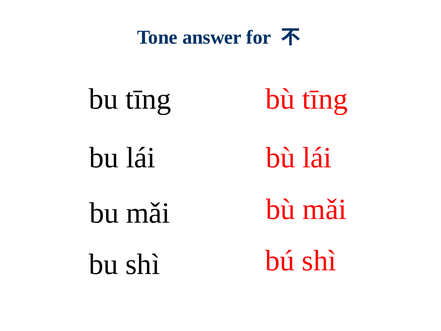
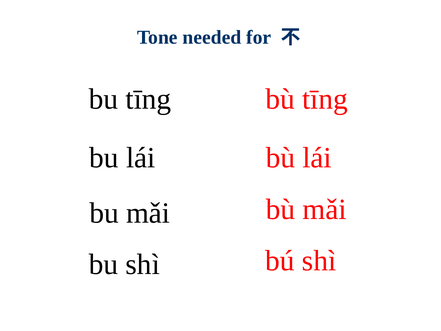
answer: answer -> needed
